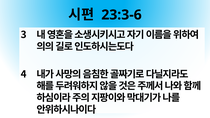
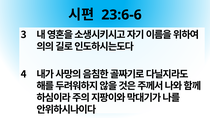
23:3-6: 23:3-6 -> 23:6-6
